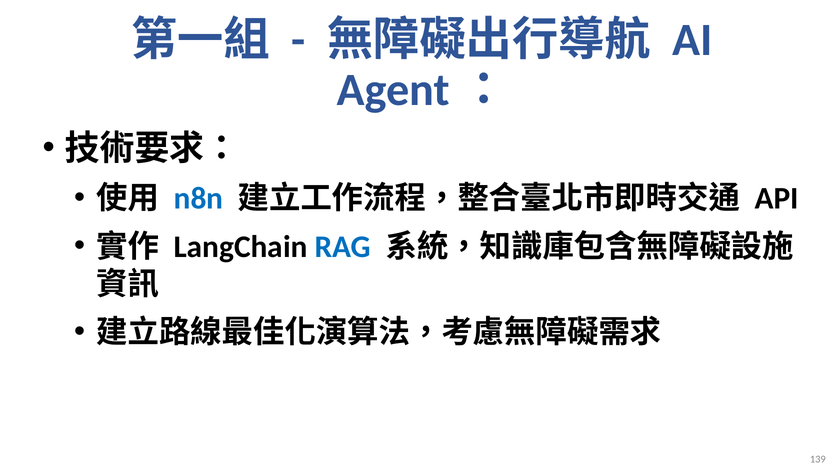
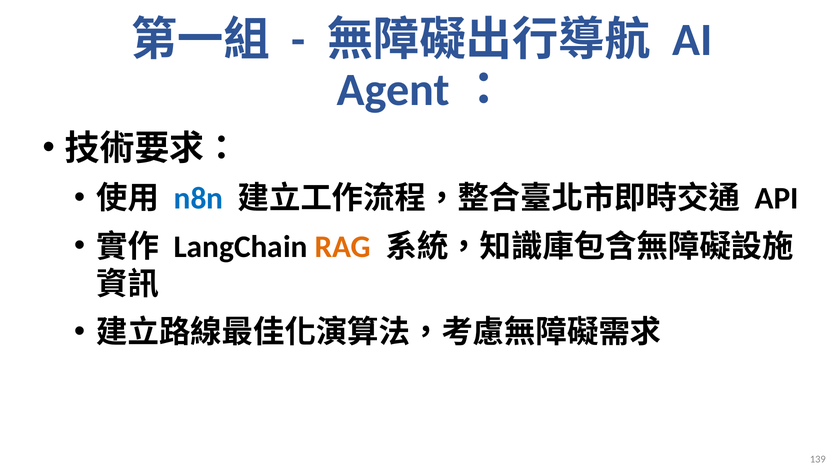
RAG colour: blue -> orange
